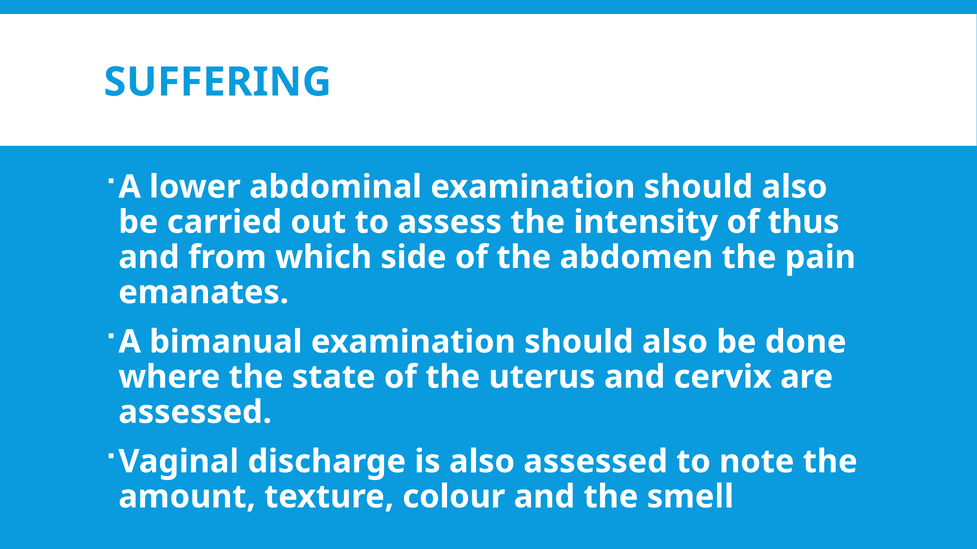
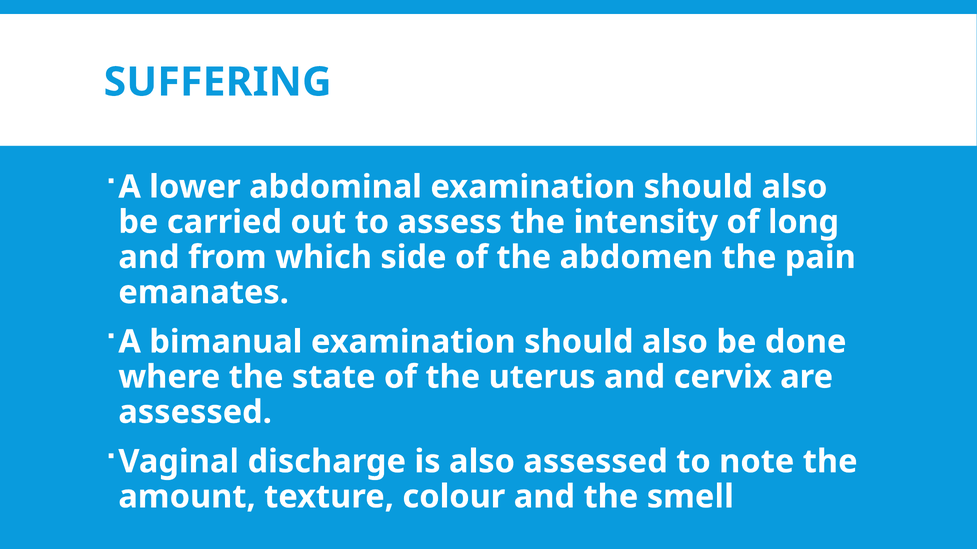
thus: thus -> long
